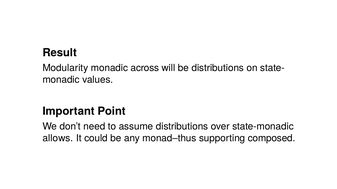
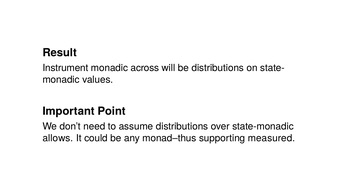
Modularity: Modularity -> Instrument
composed: composed -> measured
